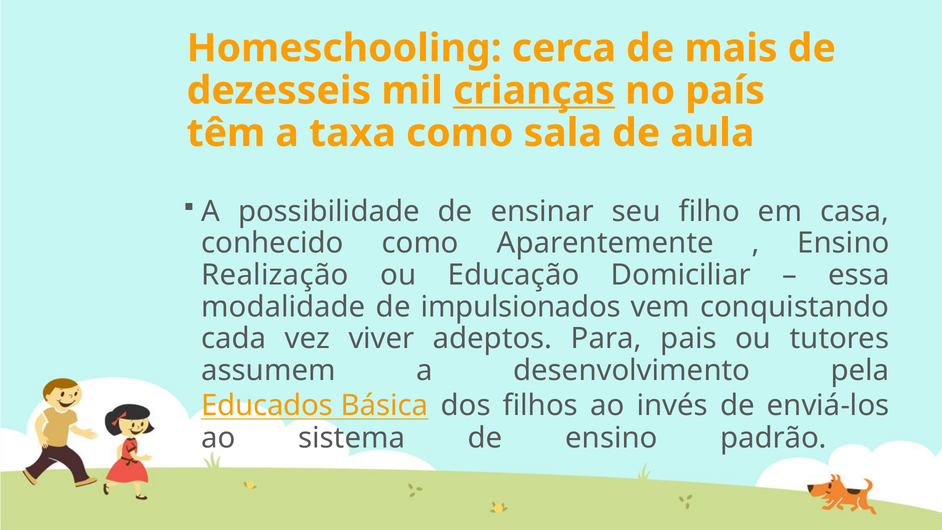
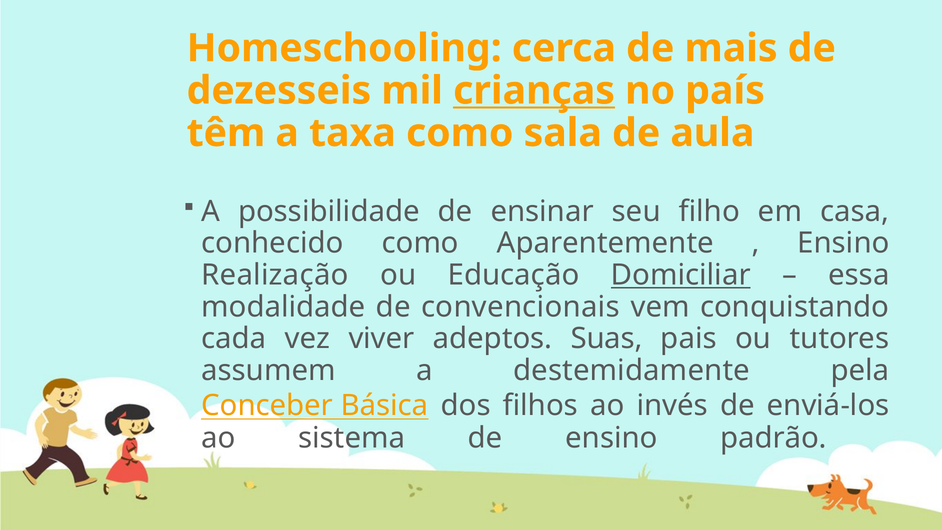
Domiciliar underline: none -> present
impulsionados: impulsionados -> convencionais
Para: Para -> Suas
desenvolvimento: desenvolvimento -> destemidamente
Educados: Educados -> Conceber
